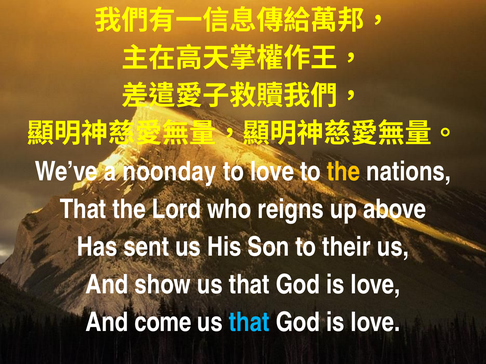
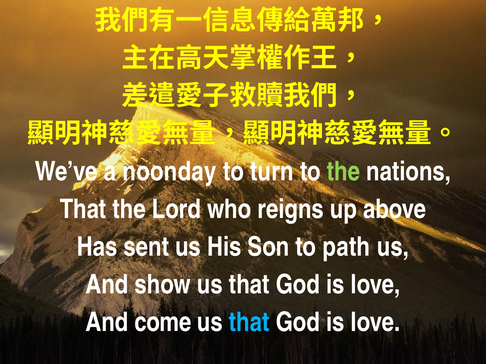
to love: love -> turn
the at (343, 172) colour: yellow -> light green
their: their -> path
